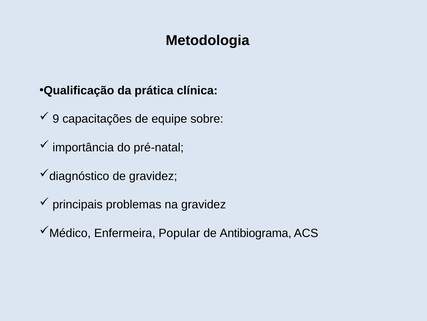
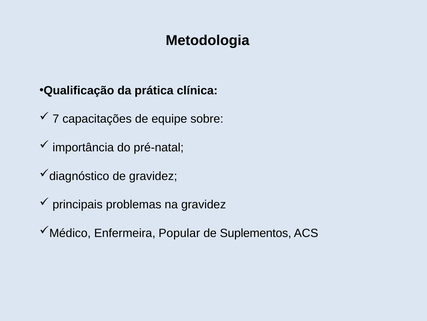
9: 9 -> 7
Antibiograma: Antibiograma -> Suplementos
